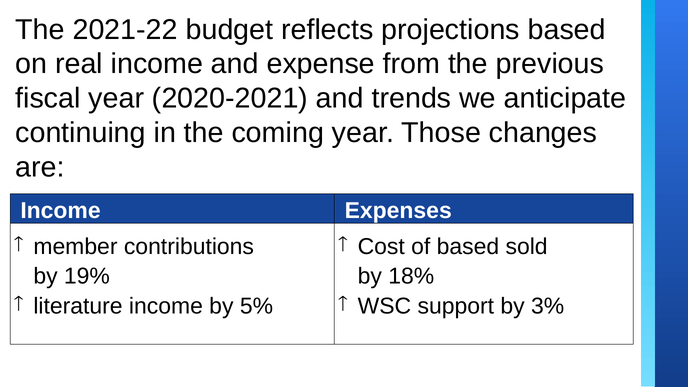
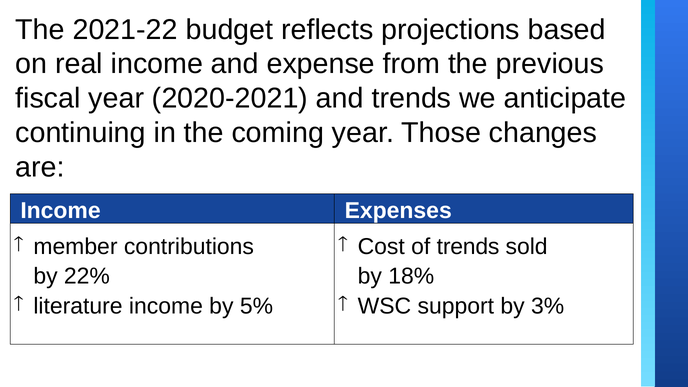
of based: based -> trends
19%: 19% -> 22%
